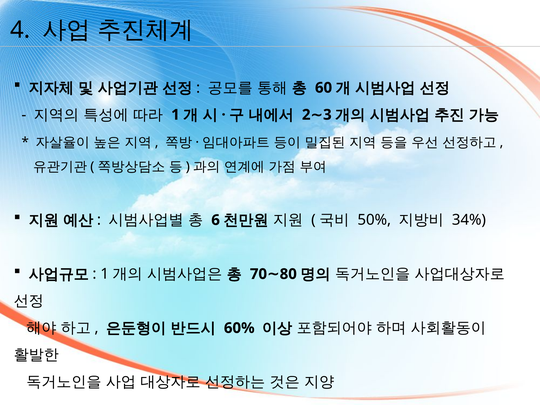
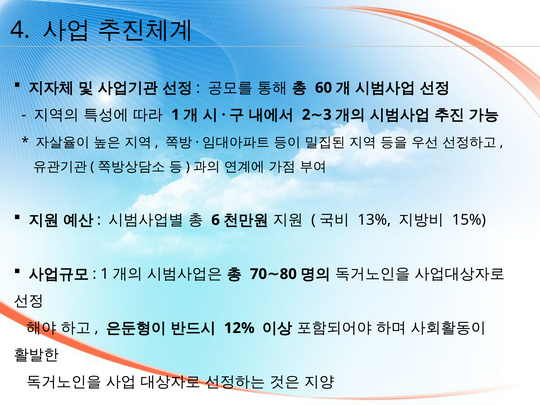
50%: 50% -> 13%
34%: 34% -> 15%
60%: 60% -> 12%
